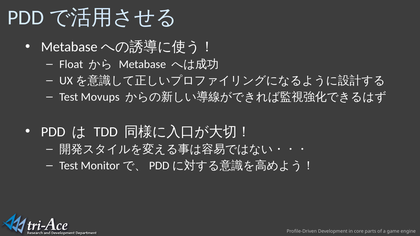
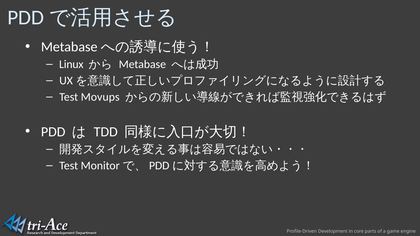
Float: Float -> Linux
